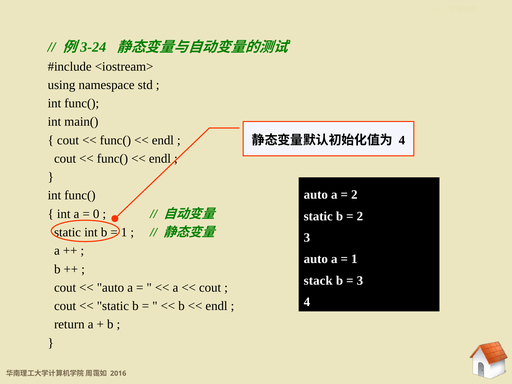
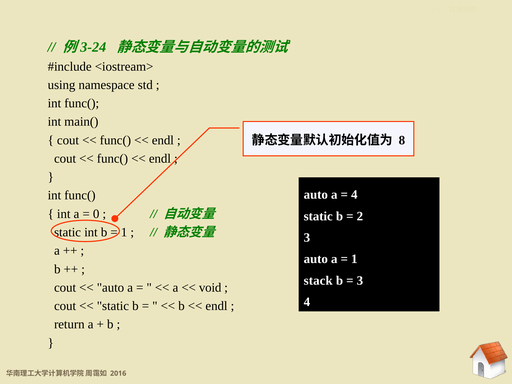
4 at (402, 140): 4 -> 8
2 at (354, 195): 2 -> 4
cout at (210, 288): cout -> void
